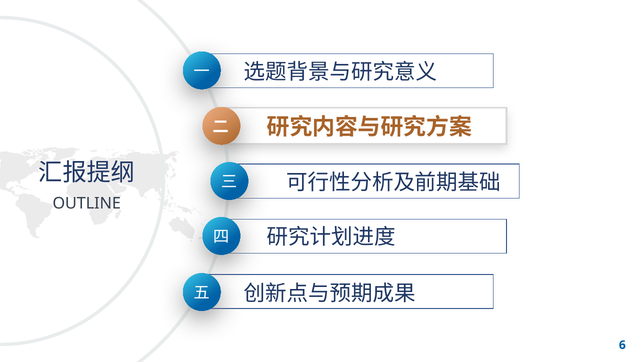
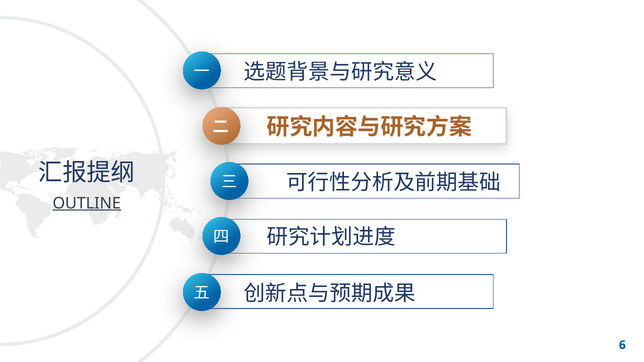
OUTLINE underline: none -> present
